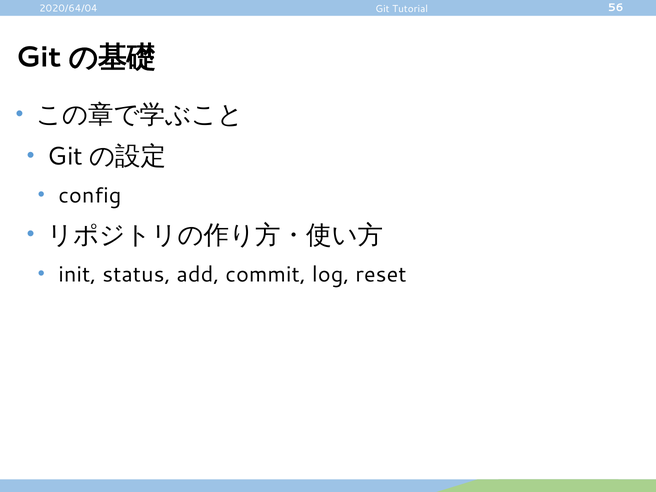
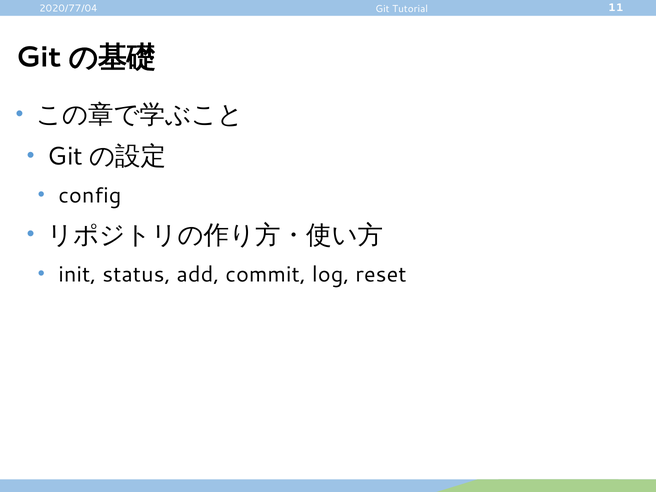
2020/64/04: 2020/64/04 -> 2020/77/04
56: 56 -> 11
